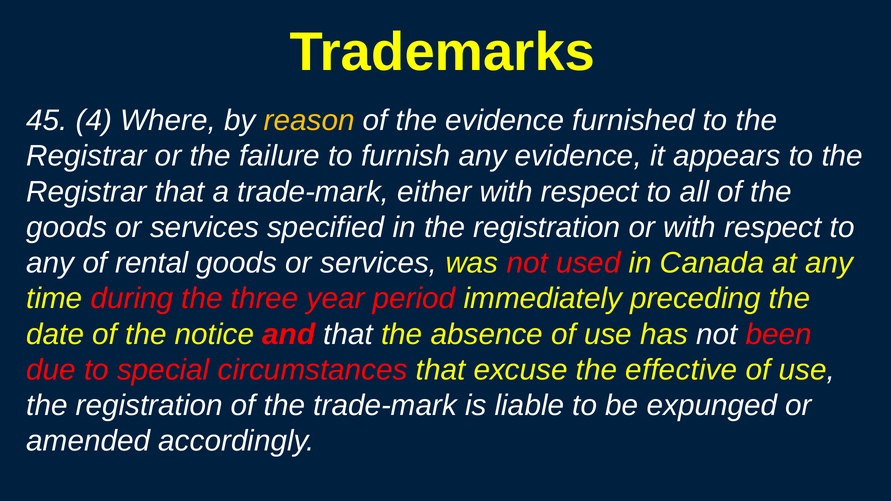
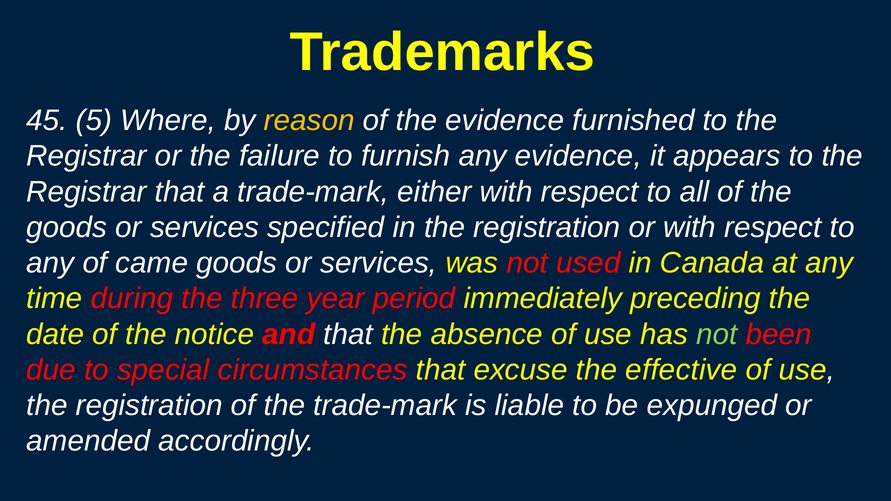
4: 4 -> 5
rental: rental -> came
not at (717, 334) colour: white -> light green
